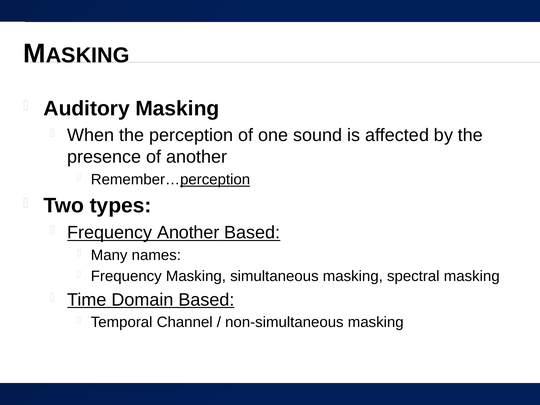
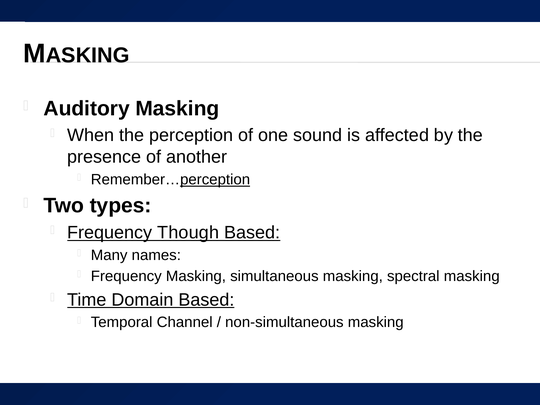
Frequency Another: Another -> Though
